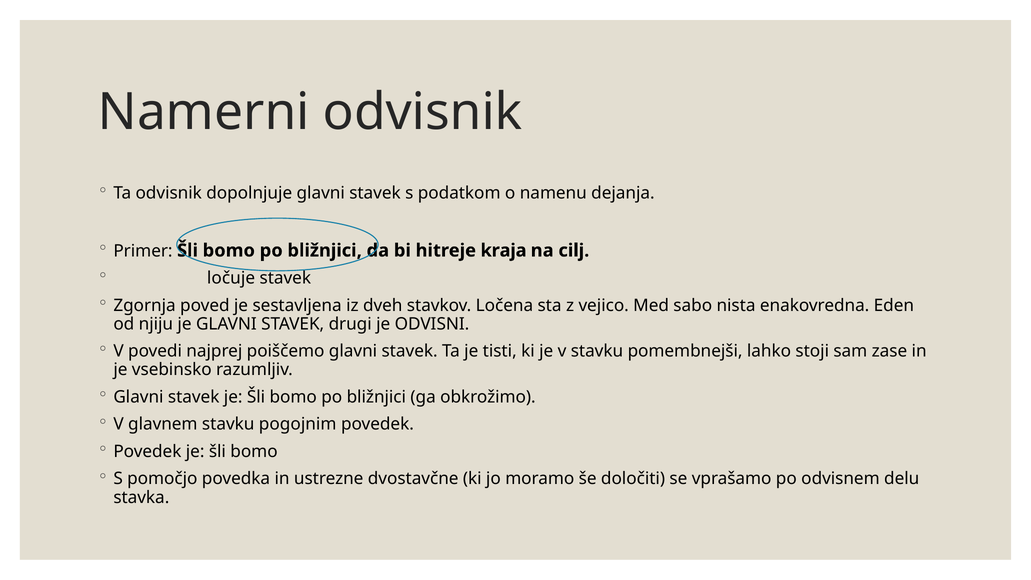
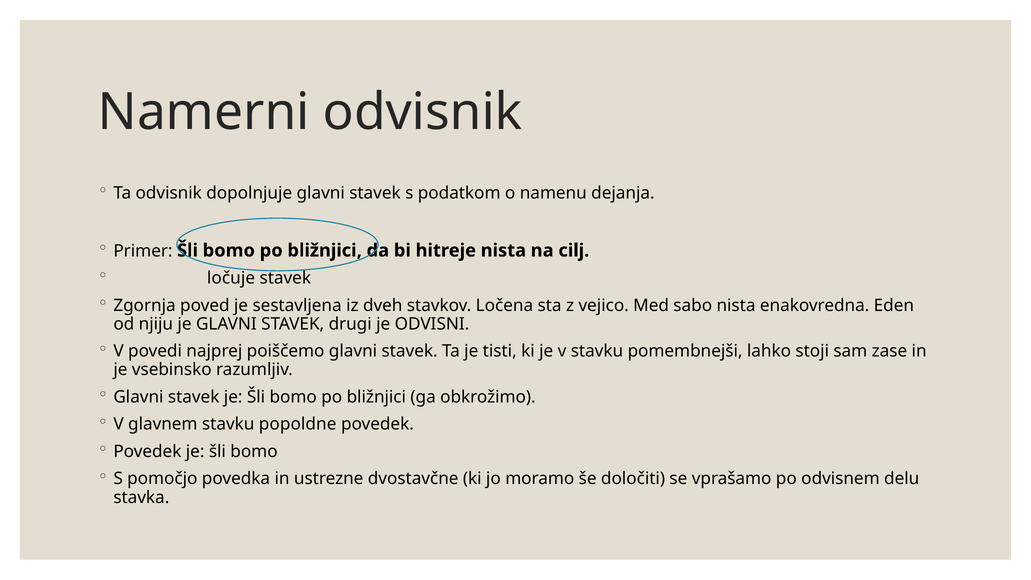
hitreje kraja: kraja -> nista
pogojnim: pogojnim -> popoldne
